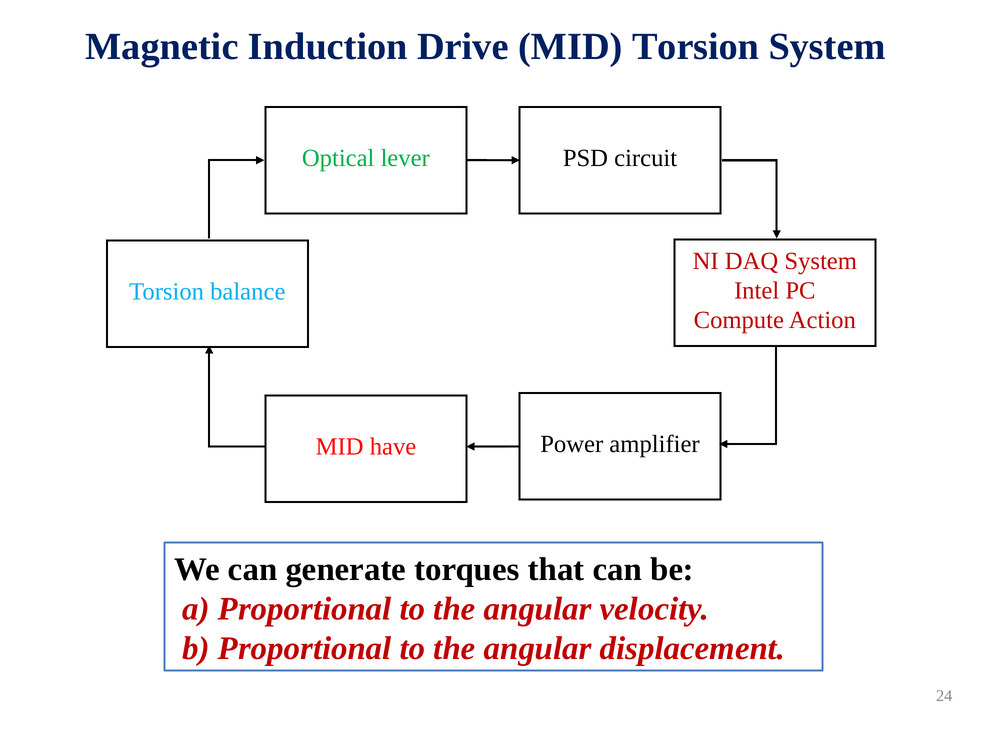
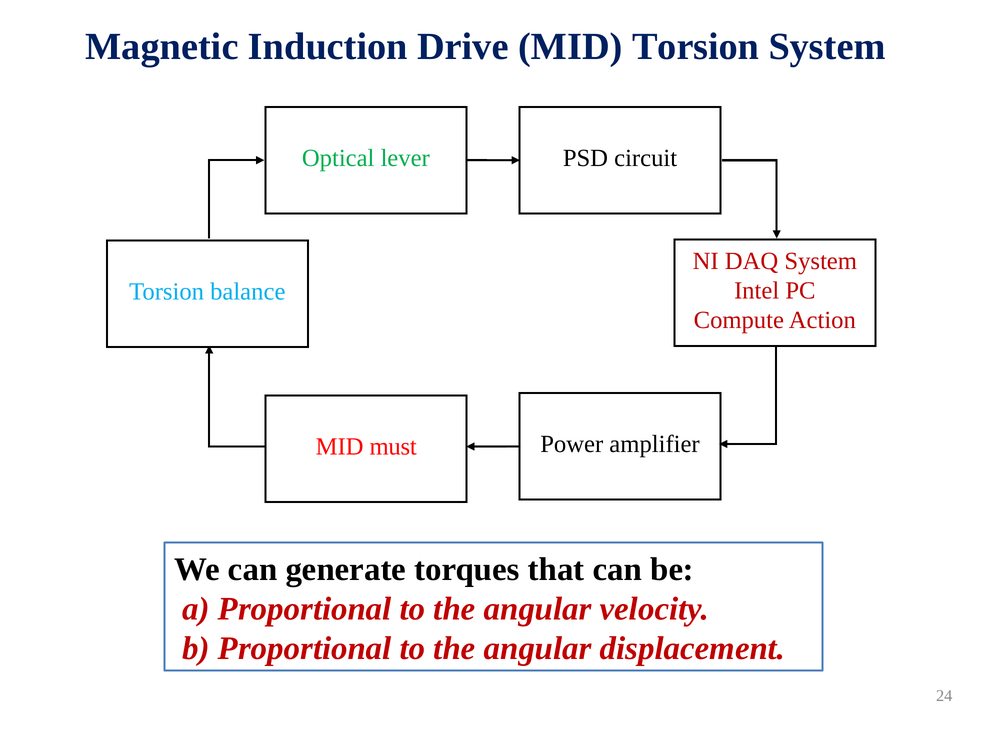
have: have -> must
